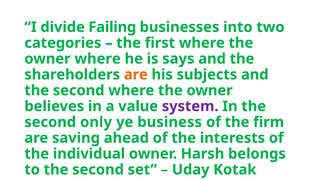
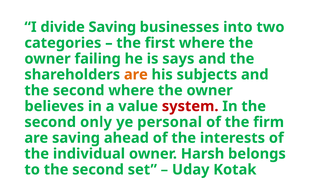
divide Failing: Failing -> Saving
owner where: where -> failing
system colour: purple -> red
business: business -> personal
